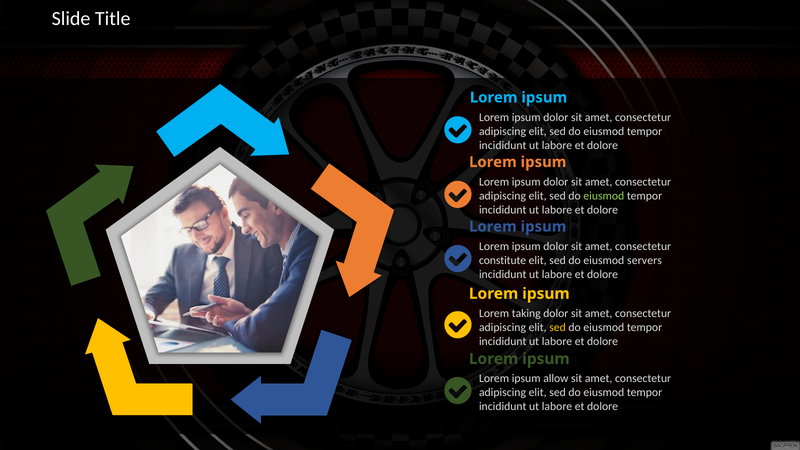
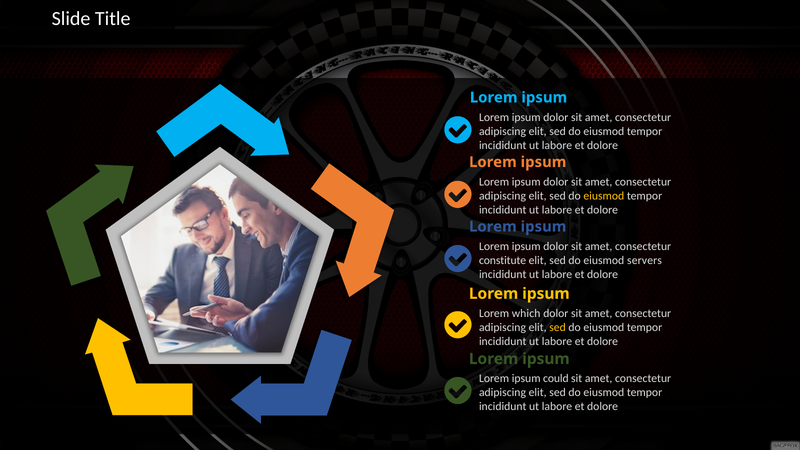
eiusmod at (604, 196) colour: light green -> yellow
taking: taking -> which
allow: allow -> could
